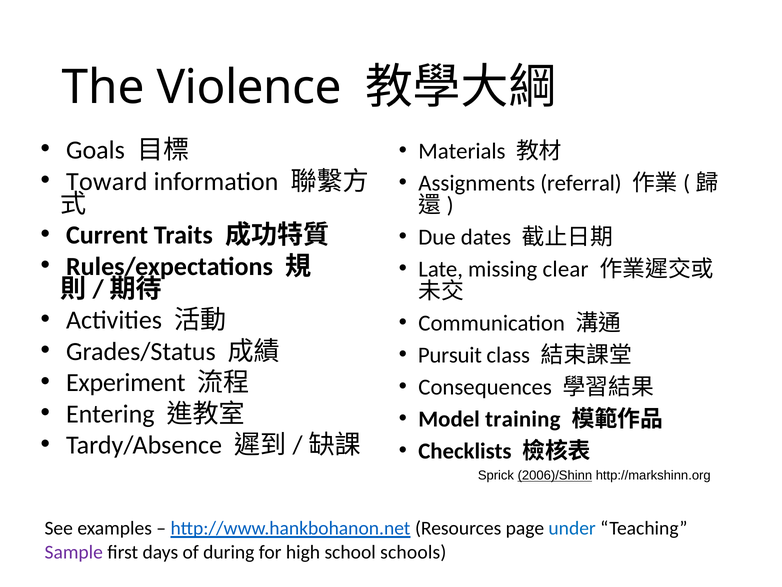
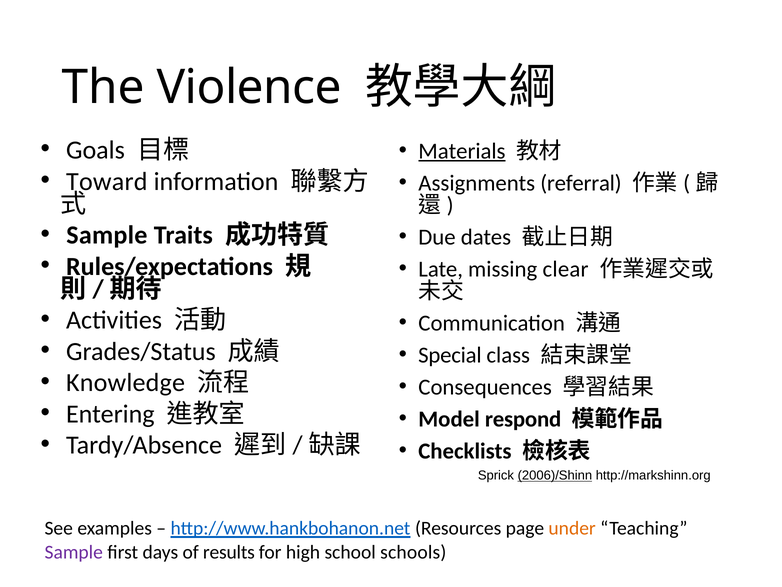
Materials underline: none -> present
Current at (107, 235): Current -> Sample
Pursuit: Pursuit -> Special
Experiment: Experiment -> Knowledge
training: training -> respond
under colour: blue -> orange
during: during -> results
